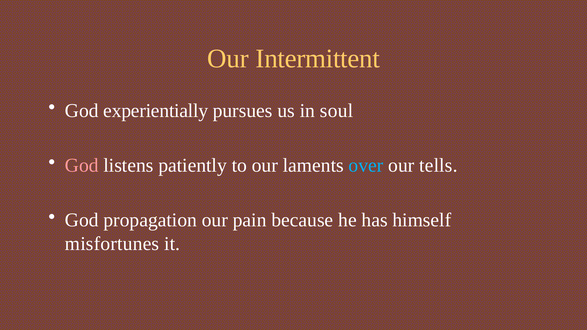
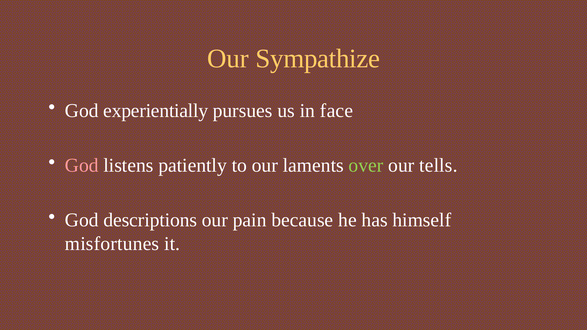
Intermittent: Intermittent -> Sympathize
soul: soul -> face
over colour: light blue -> light green
propagation: propagation -> descriptions
